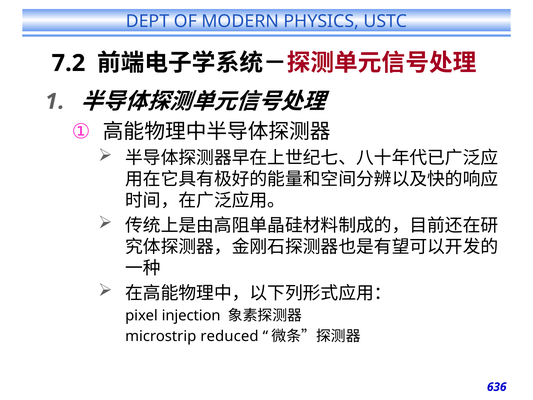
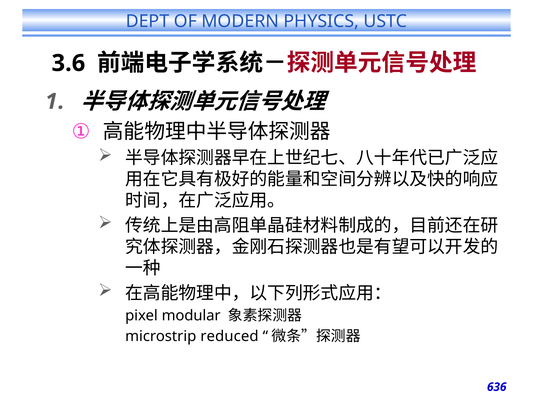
7.2: 7.2 -> 3.6
injection: injection -> modular
